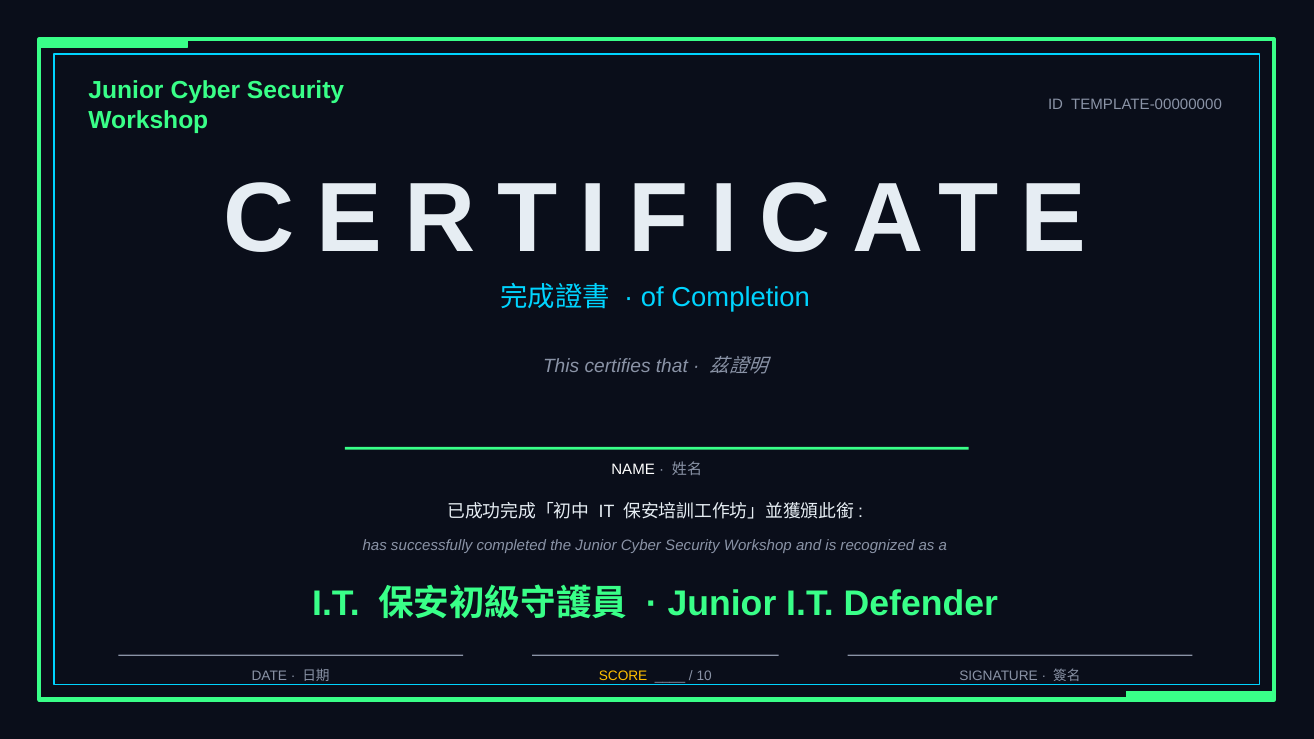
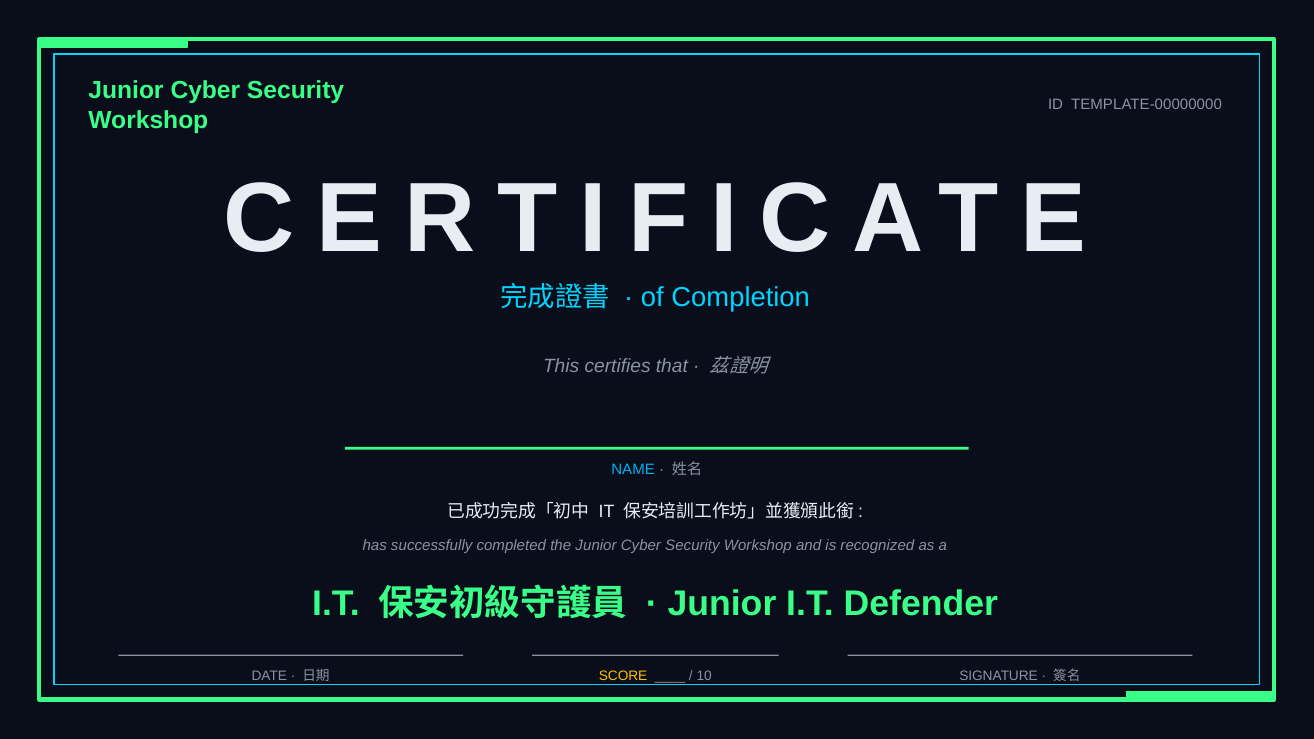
NAME colour: white -> light blue
